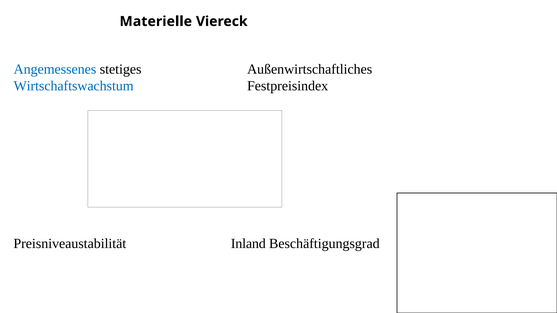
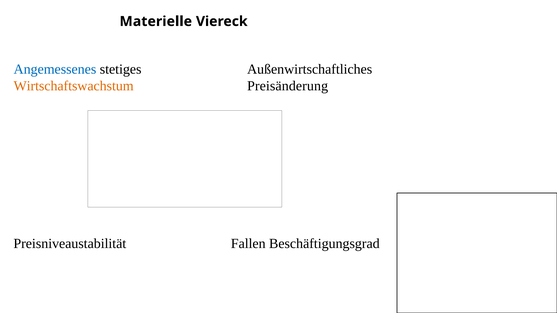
Wirtschaftswachstum colour: blue -> orange
Festpreisindex: Festpreisindex -> Preisänderung
Inland: Inland -> Fallen
